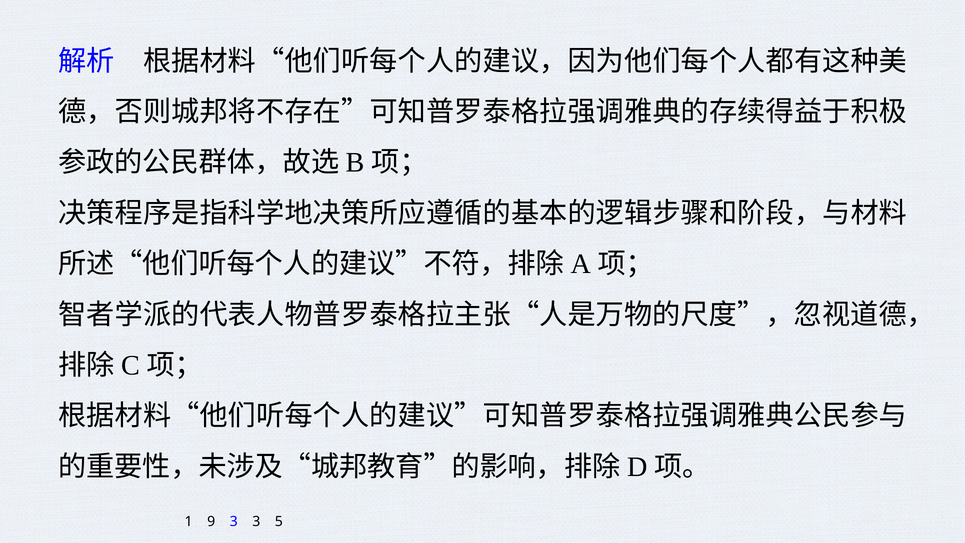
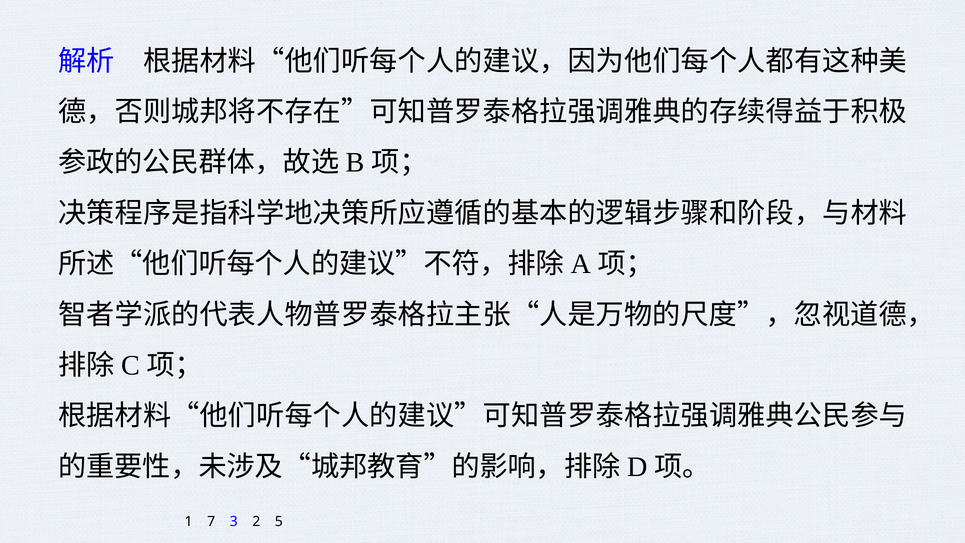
9: 9 -> 7
3 3: 3 -> 2
